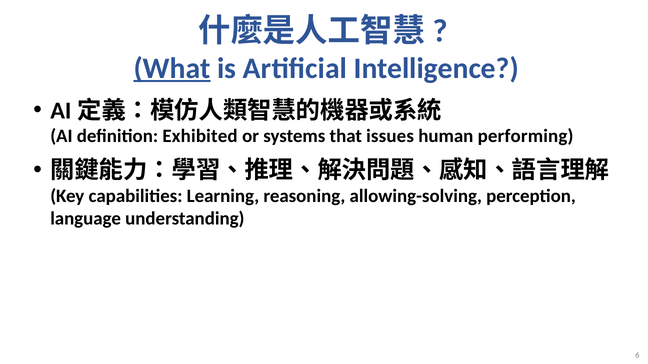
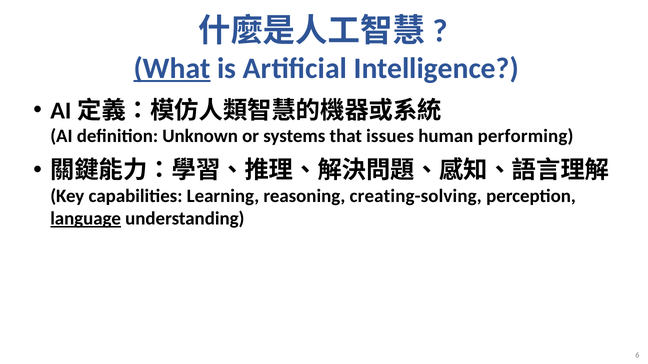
Exhibited: Exhibited -> Unknown
allowing-solving: allowing-solving -> creating-solving
language underline: none -> present
